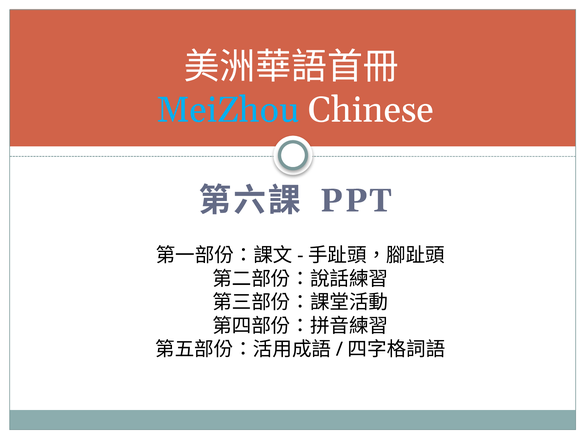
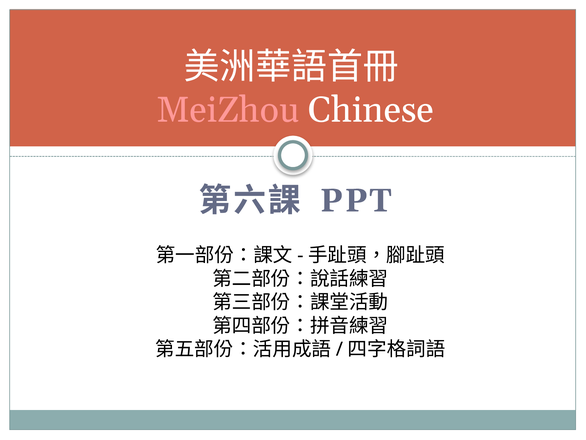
MeiZhou colour: light blue -> pink
